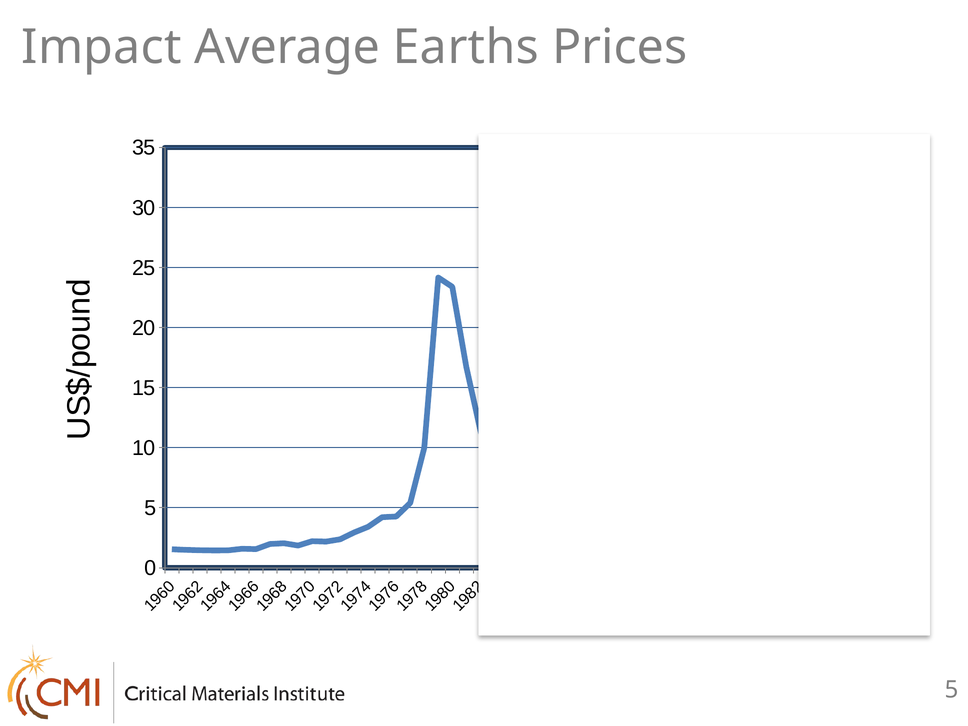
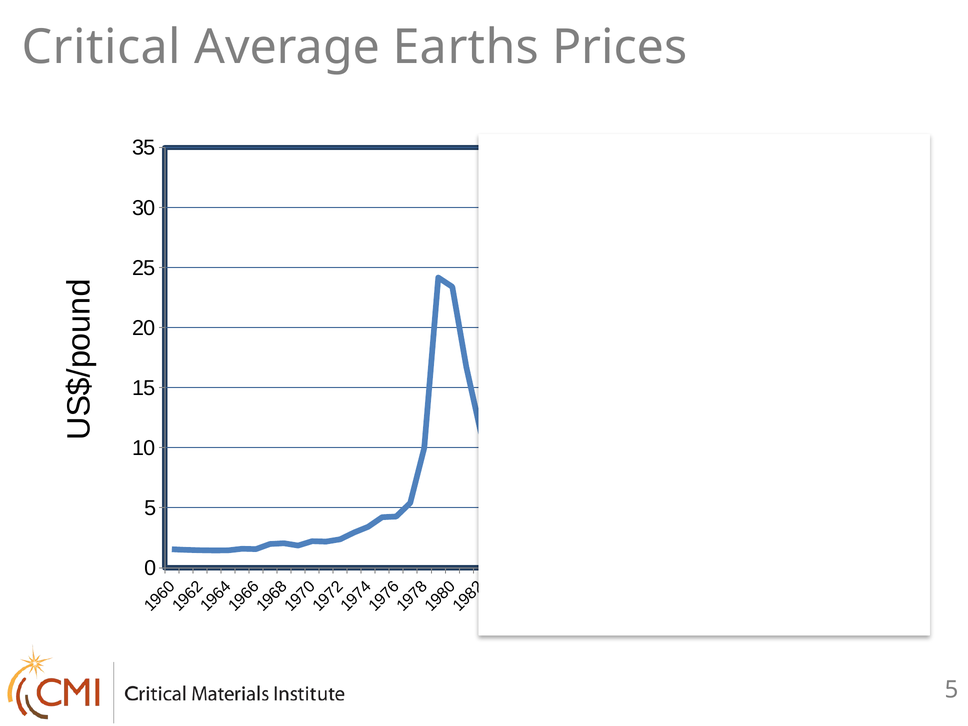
Impact: Impact -> Critical
